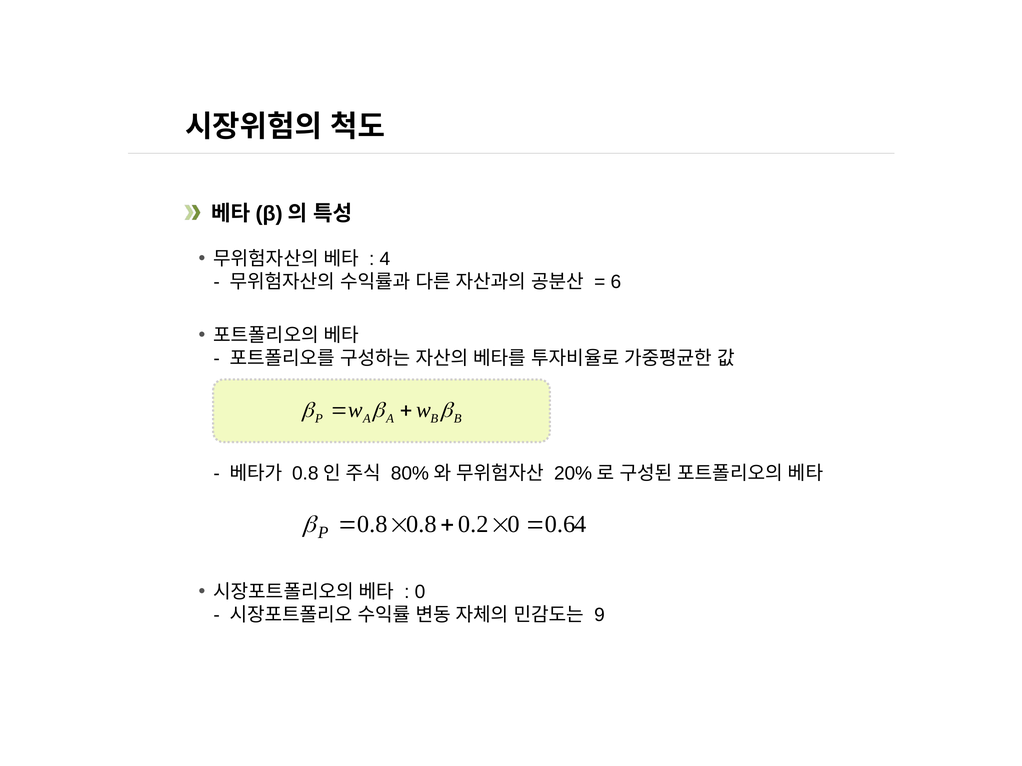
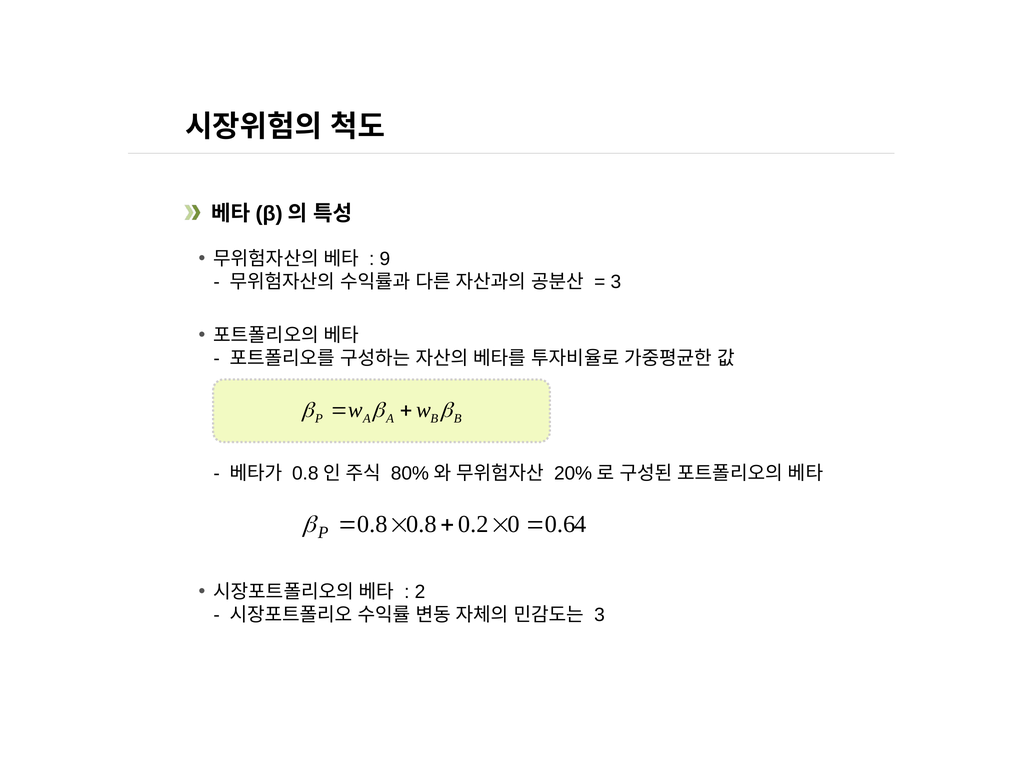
4: 4 -> 9
6 at (616, 282): 6 -> 3
0 at (420, 592): 0 -> 2
9 at (600, 615): 9 -> 3
